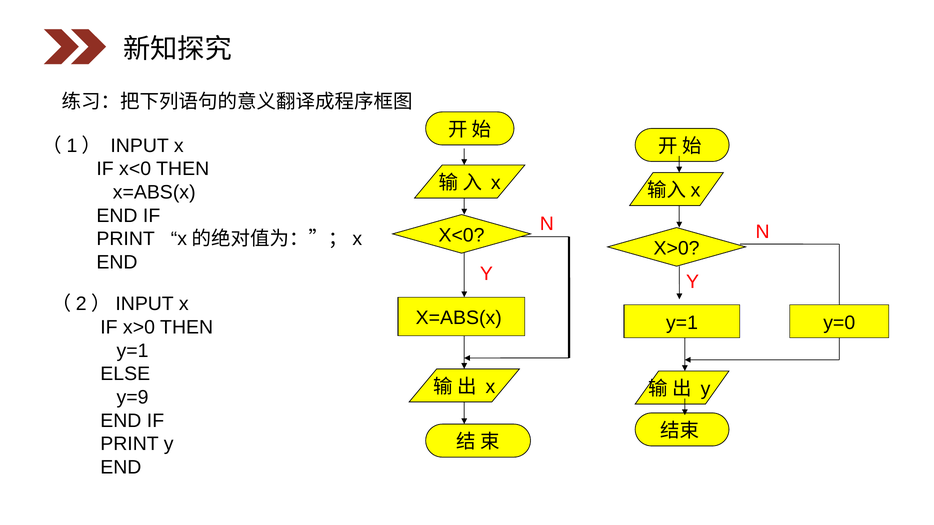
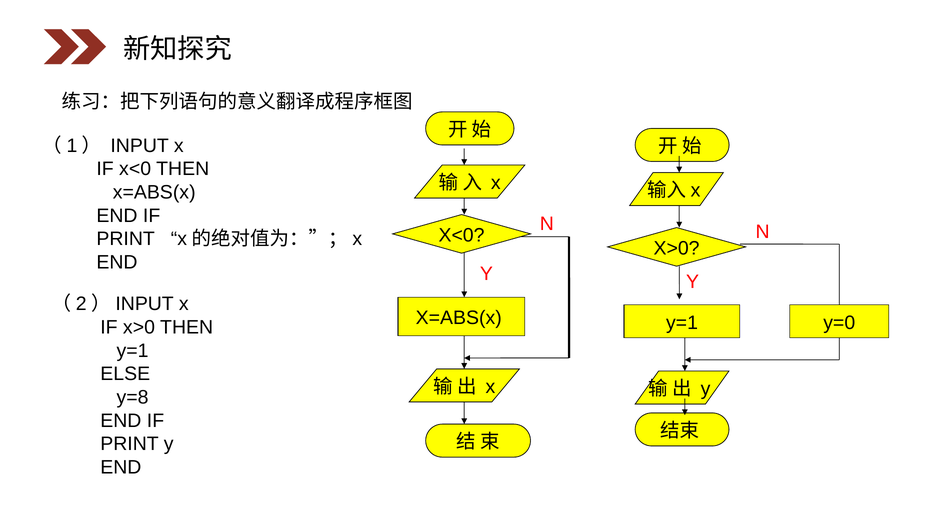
y=9: y=9 -> y=8
